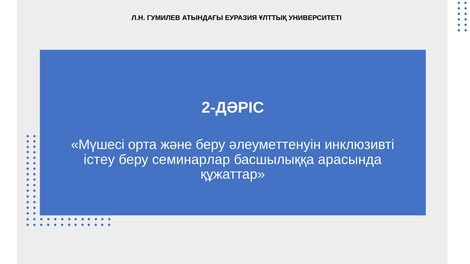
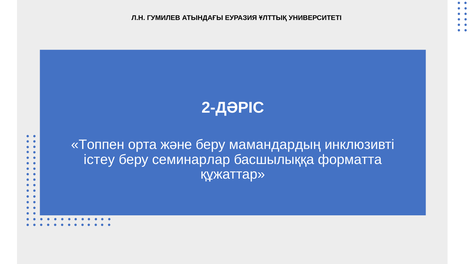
Мүшесі: Мүшесі -> Топпен
әлеуметтенуін: әлеуметтенуін -> мамандардың
арасында: арасында -> форматта
